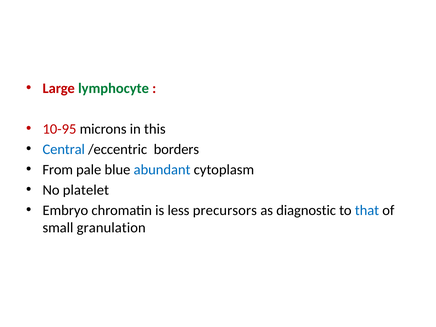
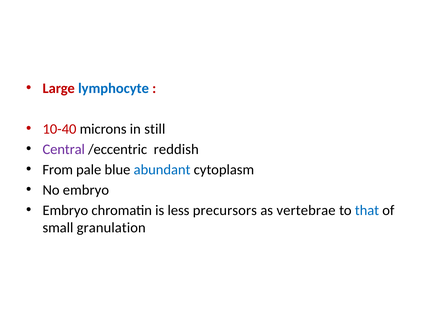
lymphocyte colour: green -> blue
10-95: 10-95 -> 10-40
this: this -> still
Central colour: blue -> purple
borders: borders -> reddish
No platelet: platelet -> embryo
diagnostic: diagnostic -> vertebrae
